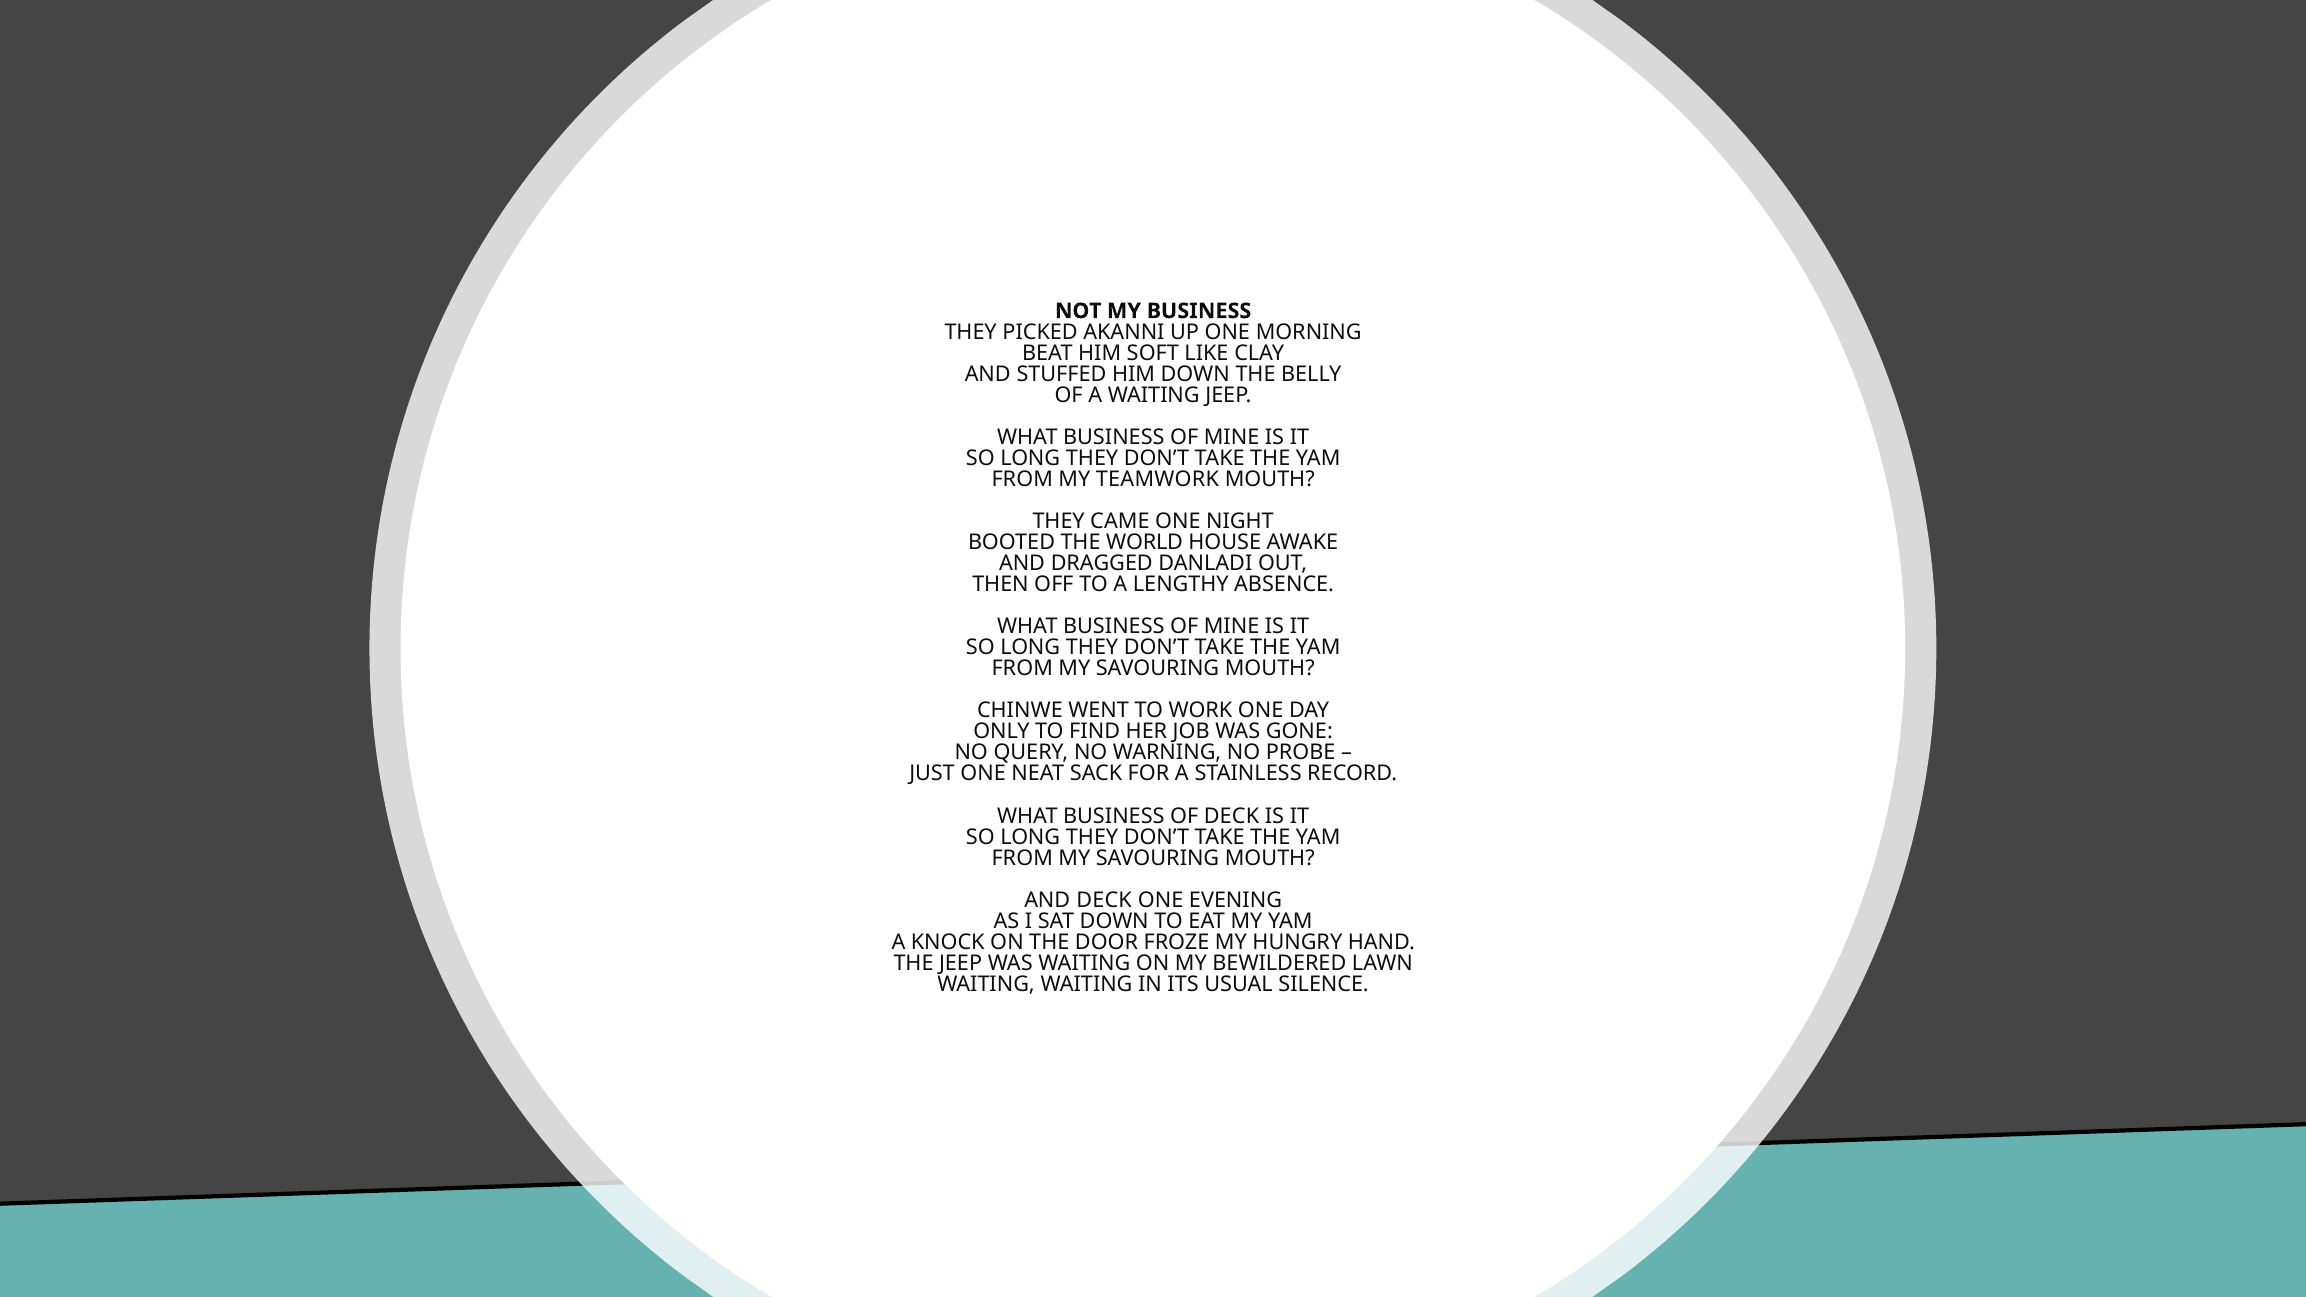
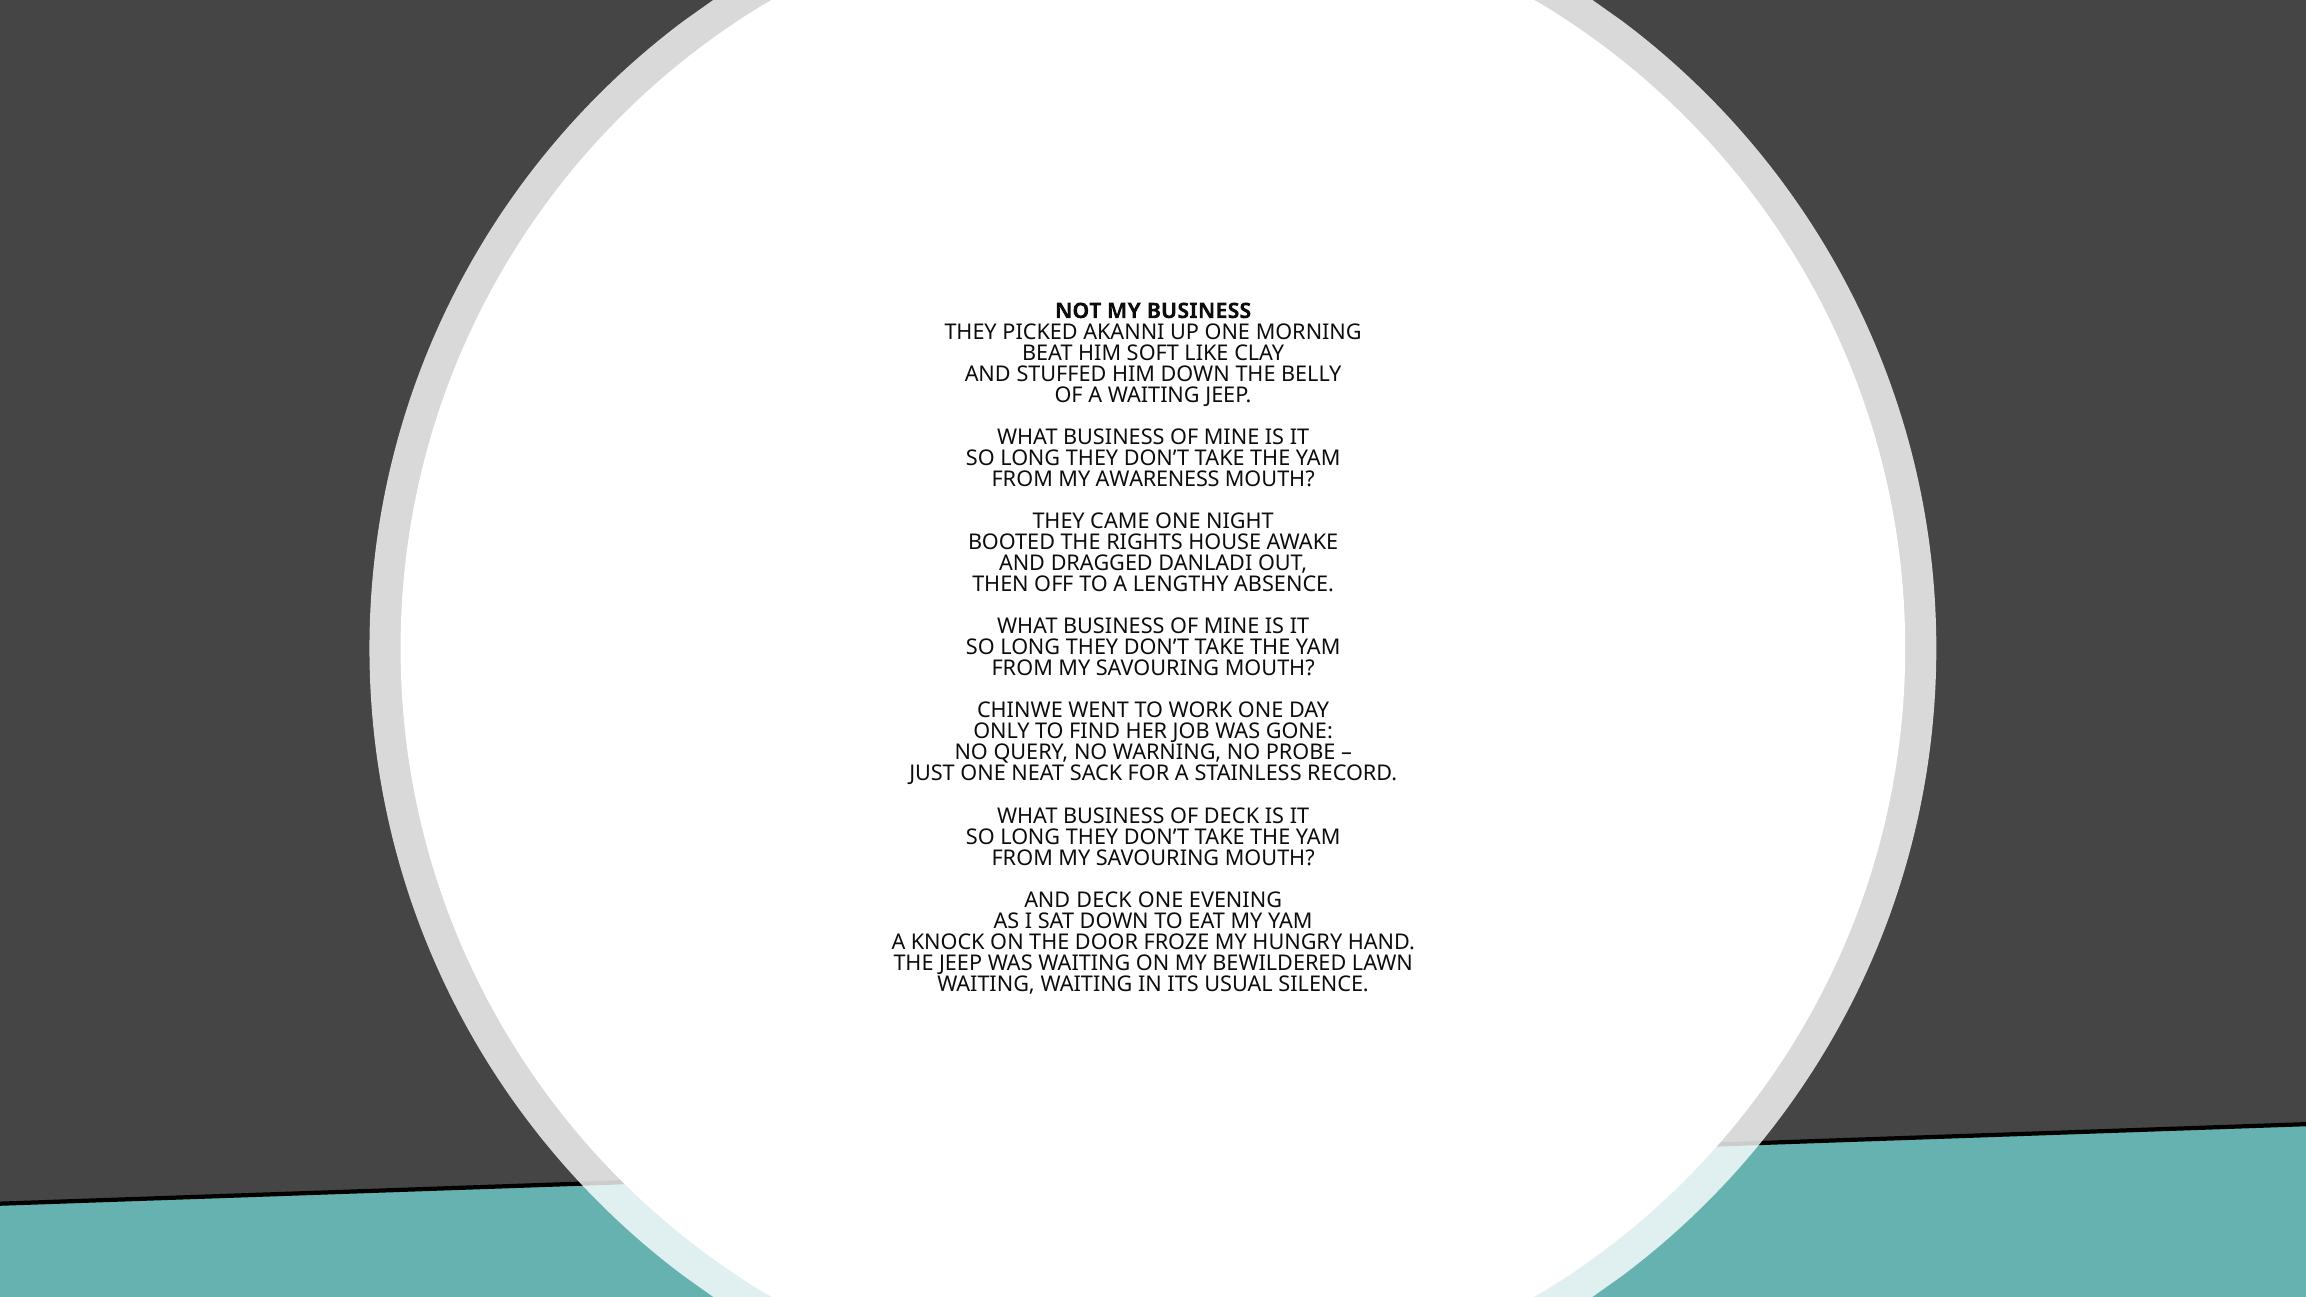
TEAMWORK: TEAMWORK -> AWARENESS
WORLD: WORLD -> RIGHTS
